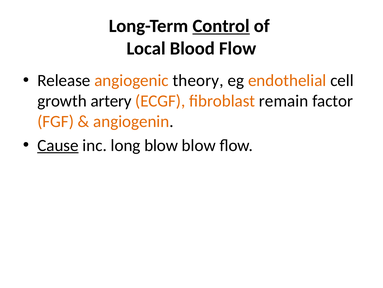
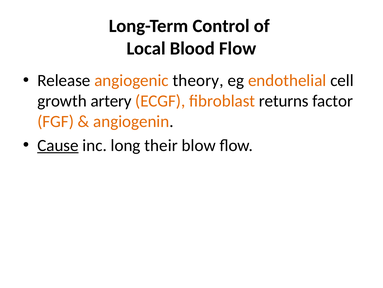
Control underline: present -> none
remain: remain -> returns
long blow: blow -> their
